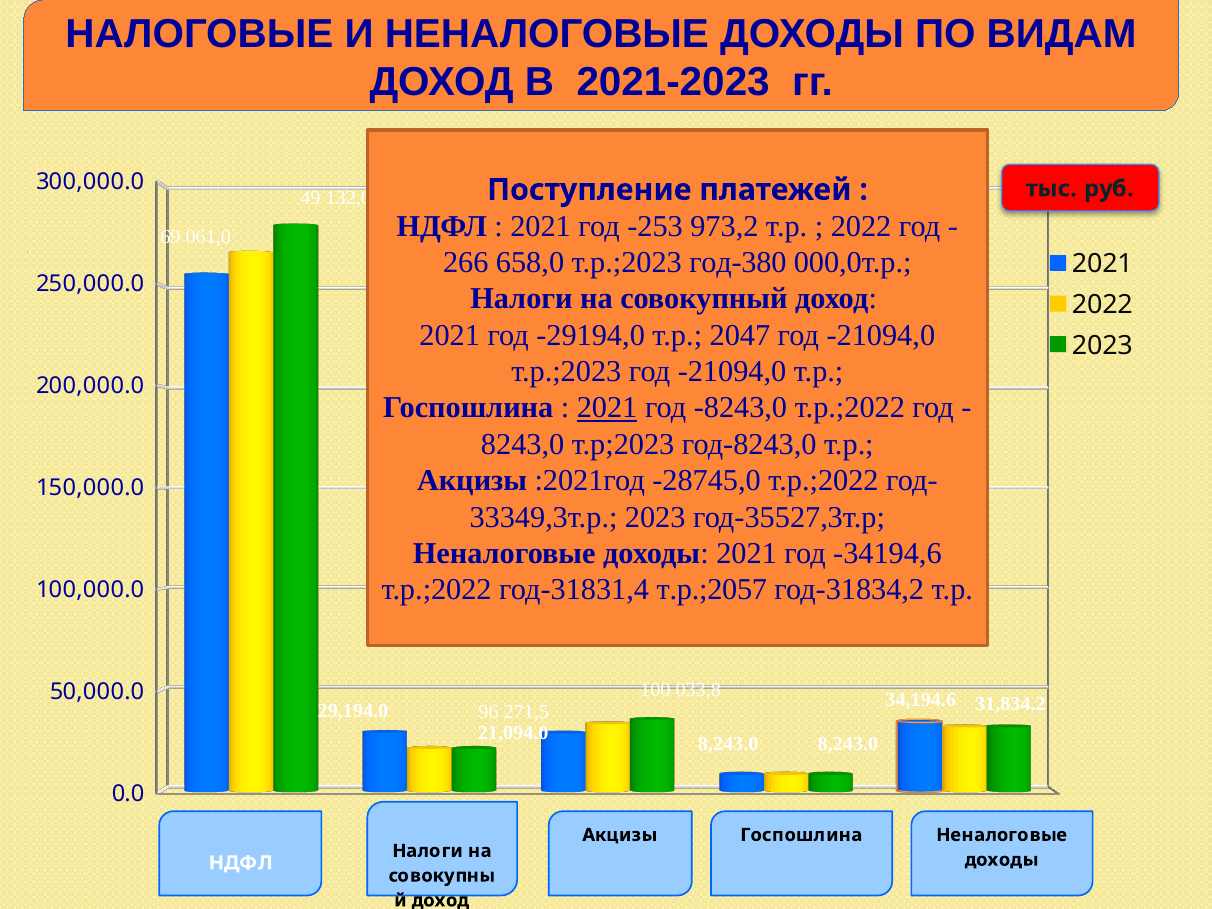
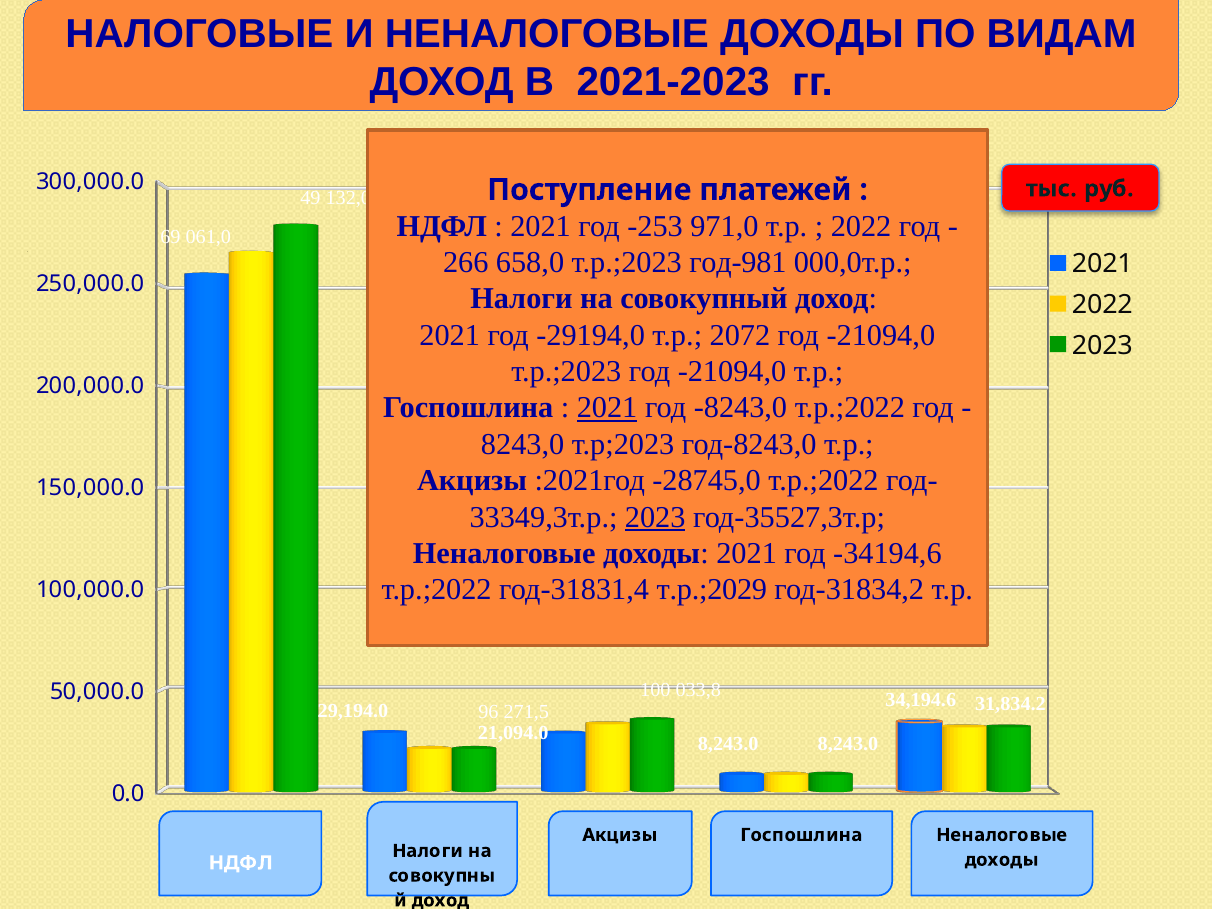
973,2: 973,2 -> 971,0
год-380: год-380 -> год-981
2047: 2047 -> 2072
2023 at (655, 517) underline: none -> present
т.р.;2057: т.р.;2057 -> т.р.;2029
